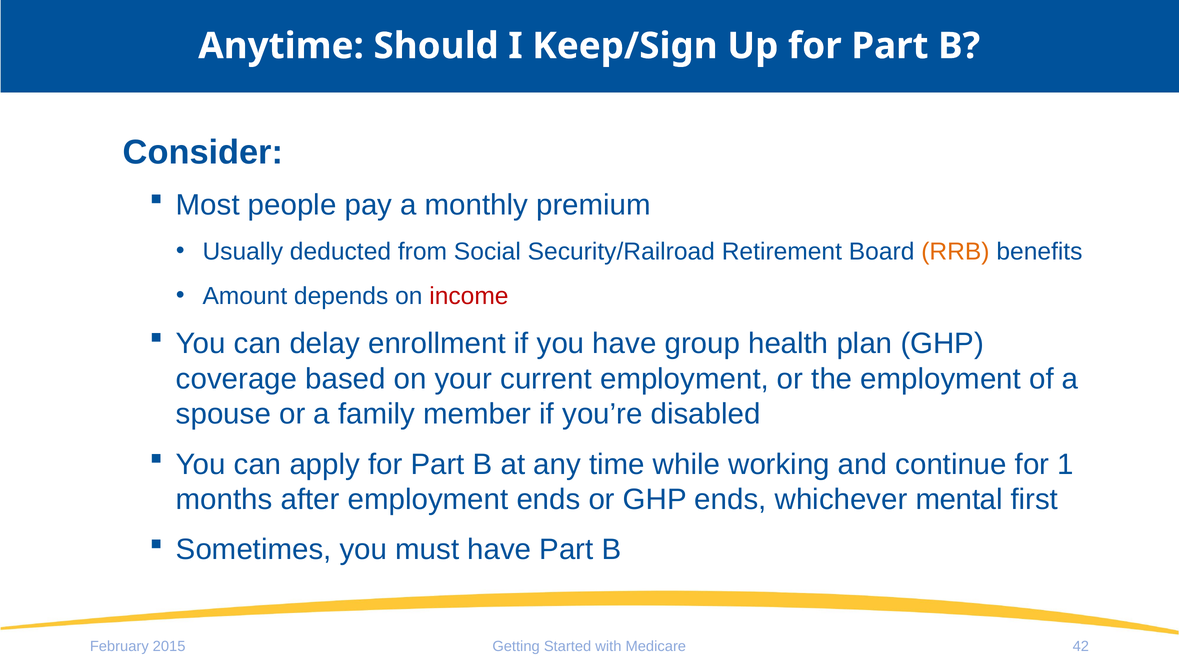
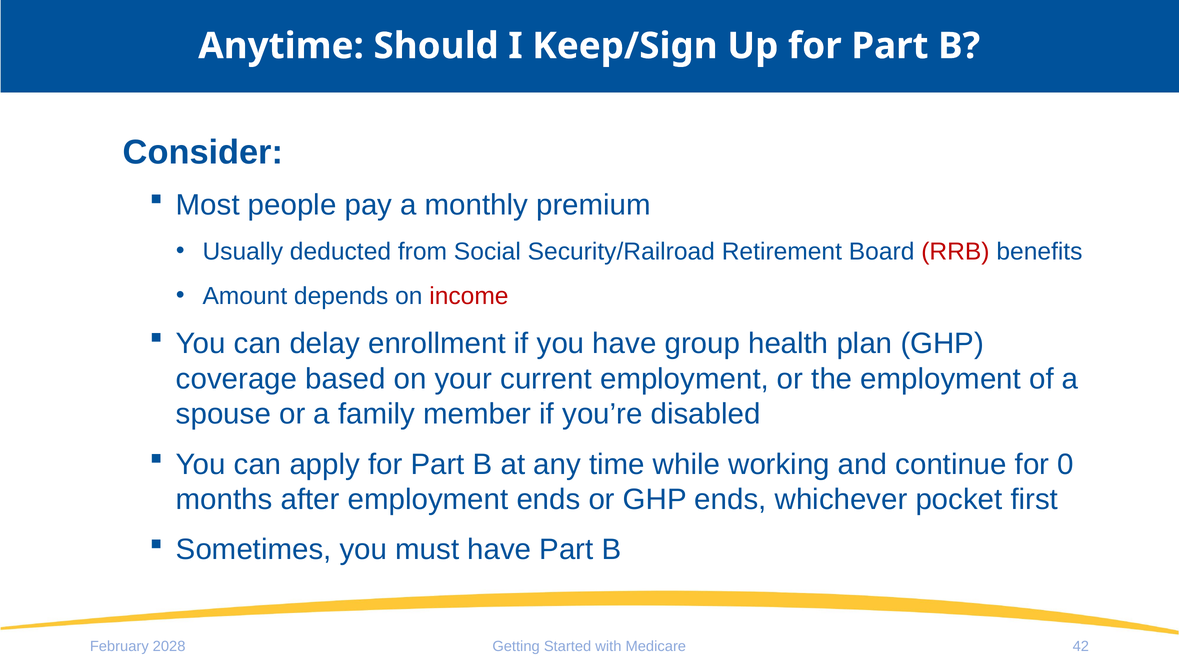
RRB colour: orange -> red
1: 1 -> 0
mental: mental -> pocket
2015: 2015 -> 2028
